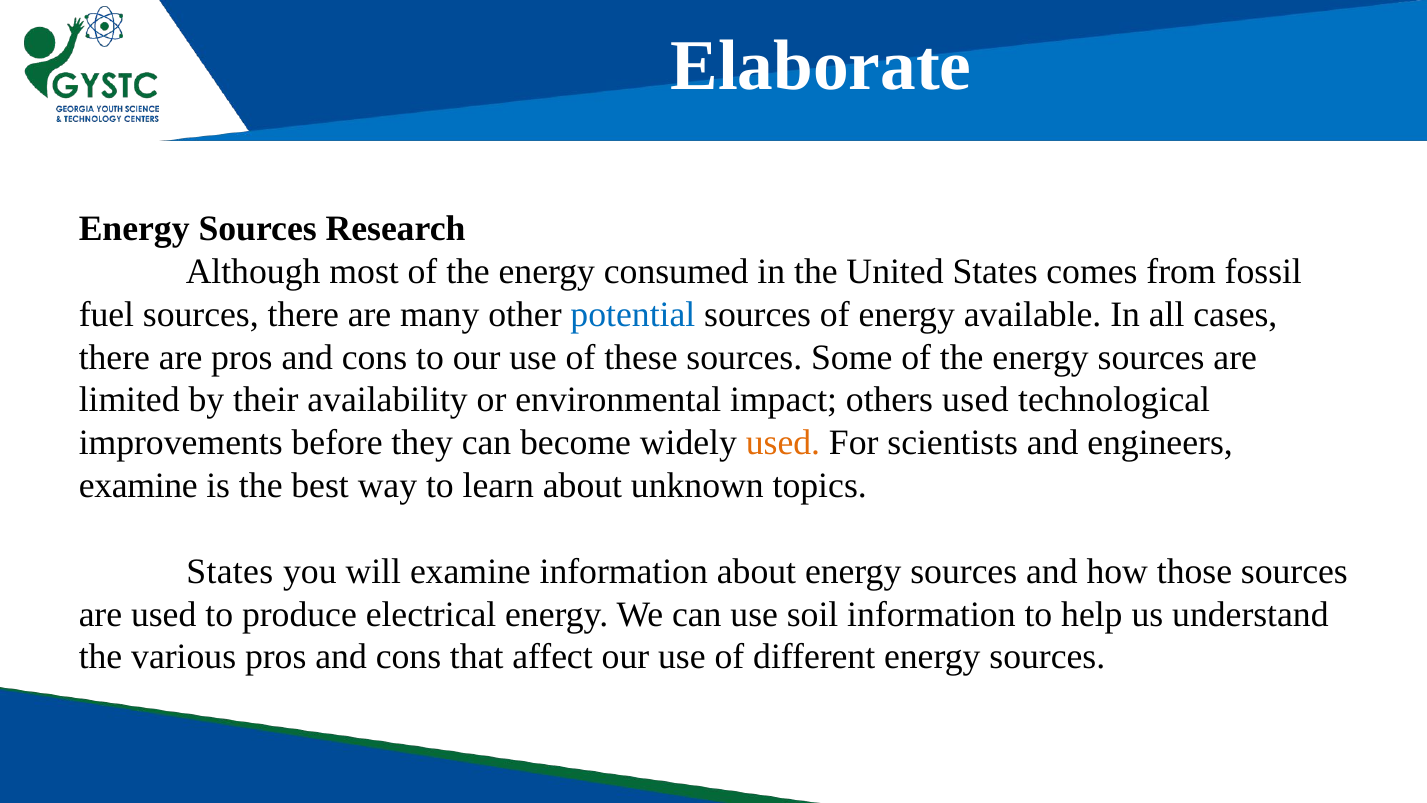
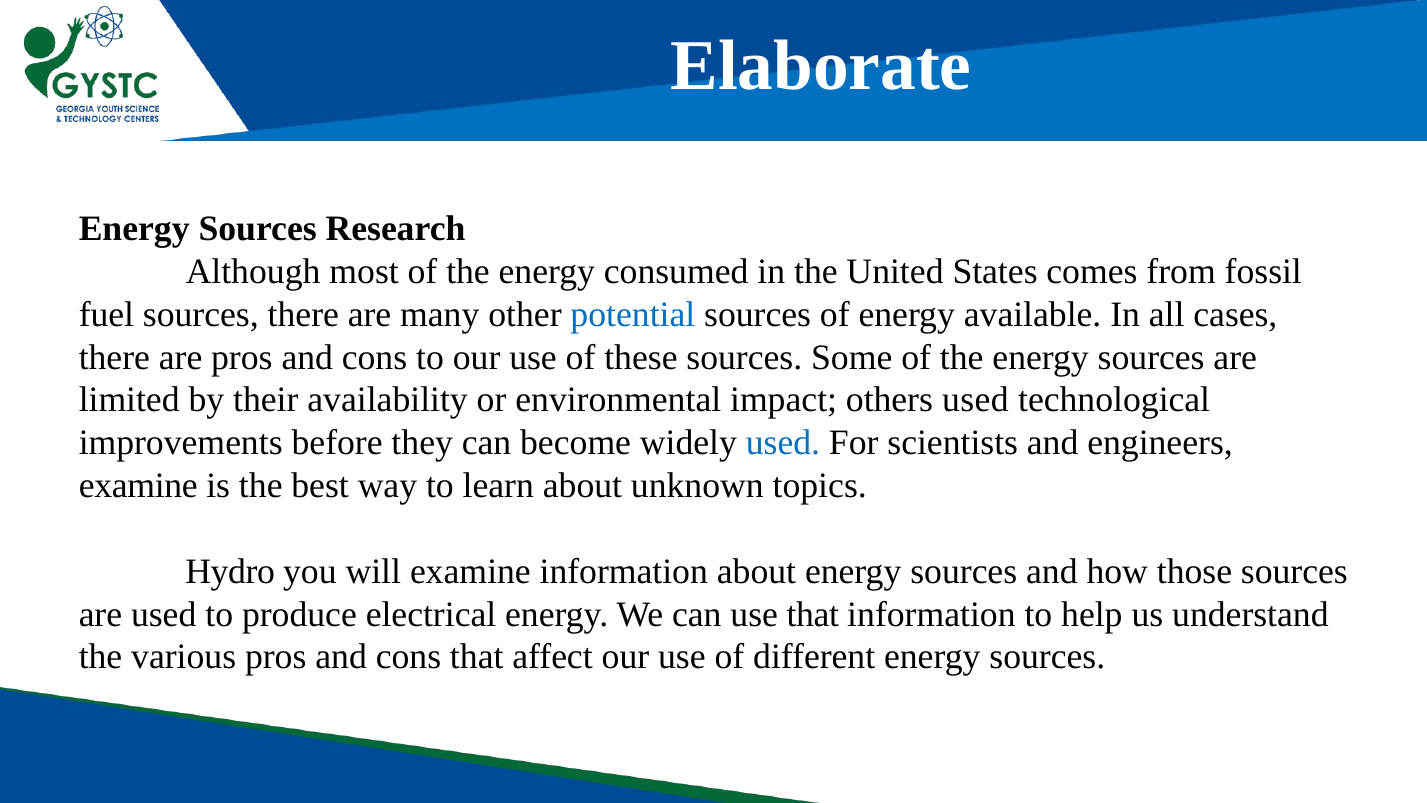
used at (783, 443) colour: orange -> blue
States at (230, 571): States -> Hydro
use soil: soil -> that
